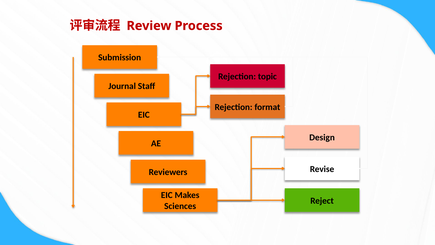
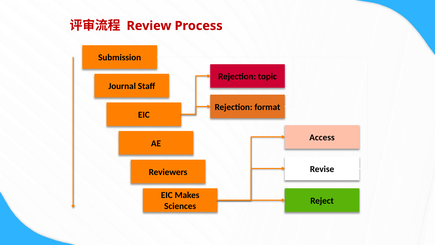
Design: Design -> Access
